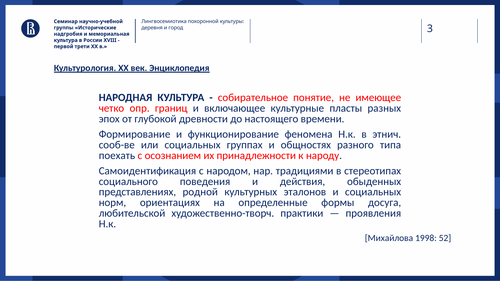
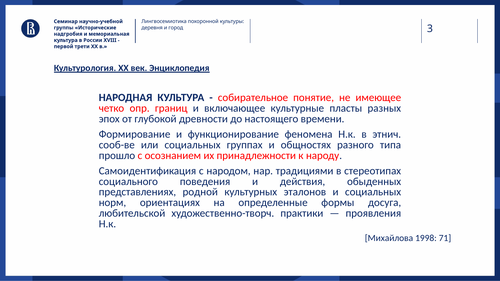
поехать: поехать -> прошло
52: 52 -> 71
